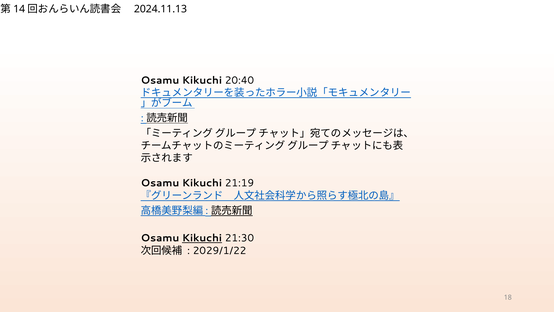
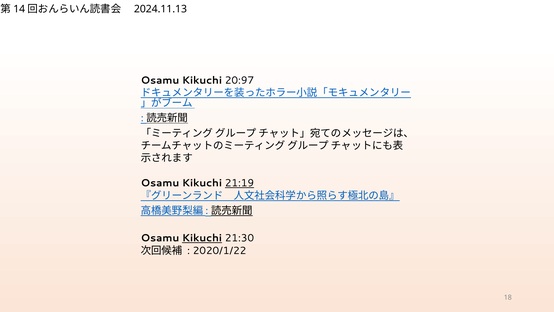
20:40: 20:40 -> 20:97
21:19 underline: none -> present
2029/1/22: 2029/1/22 -> 2020/1/22
